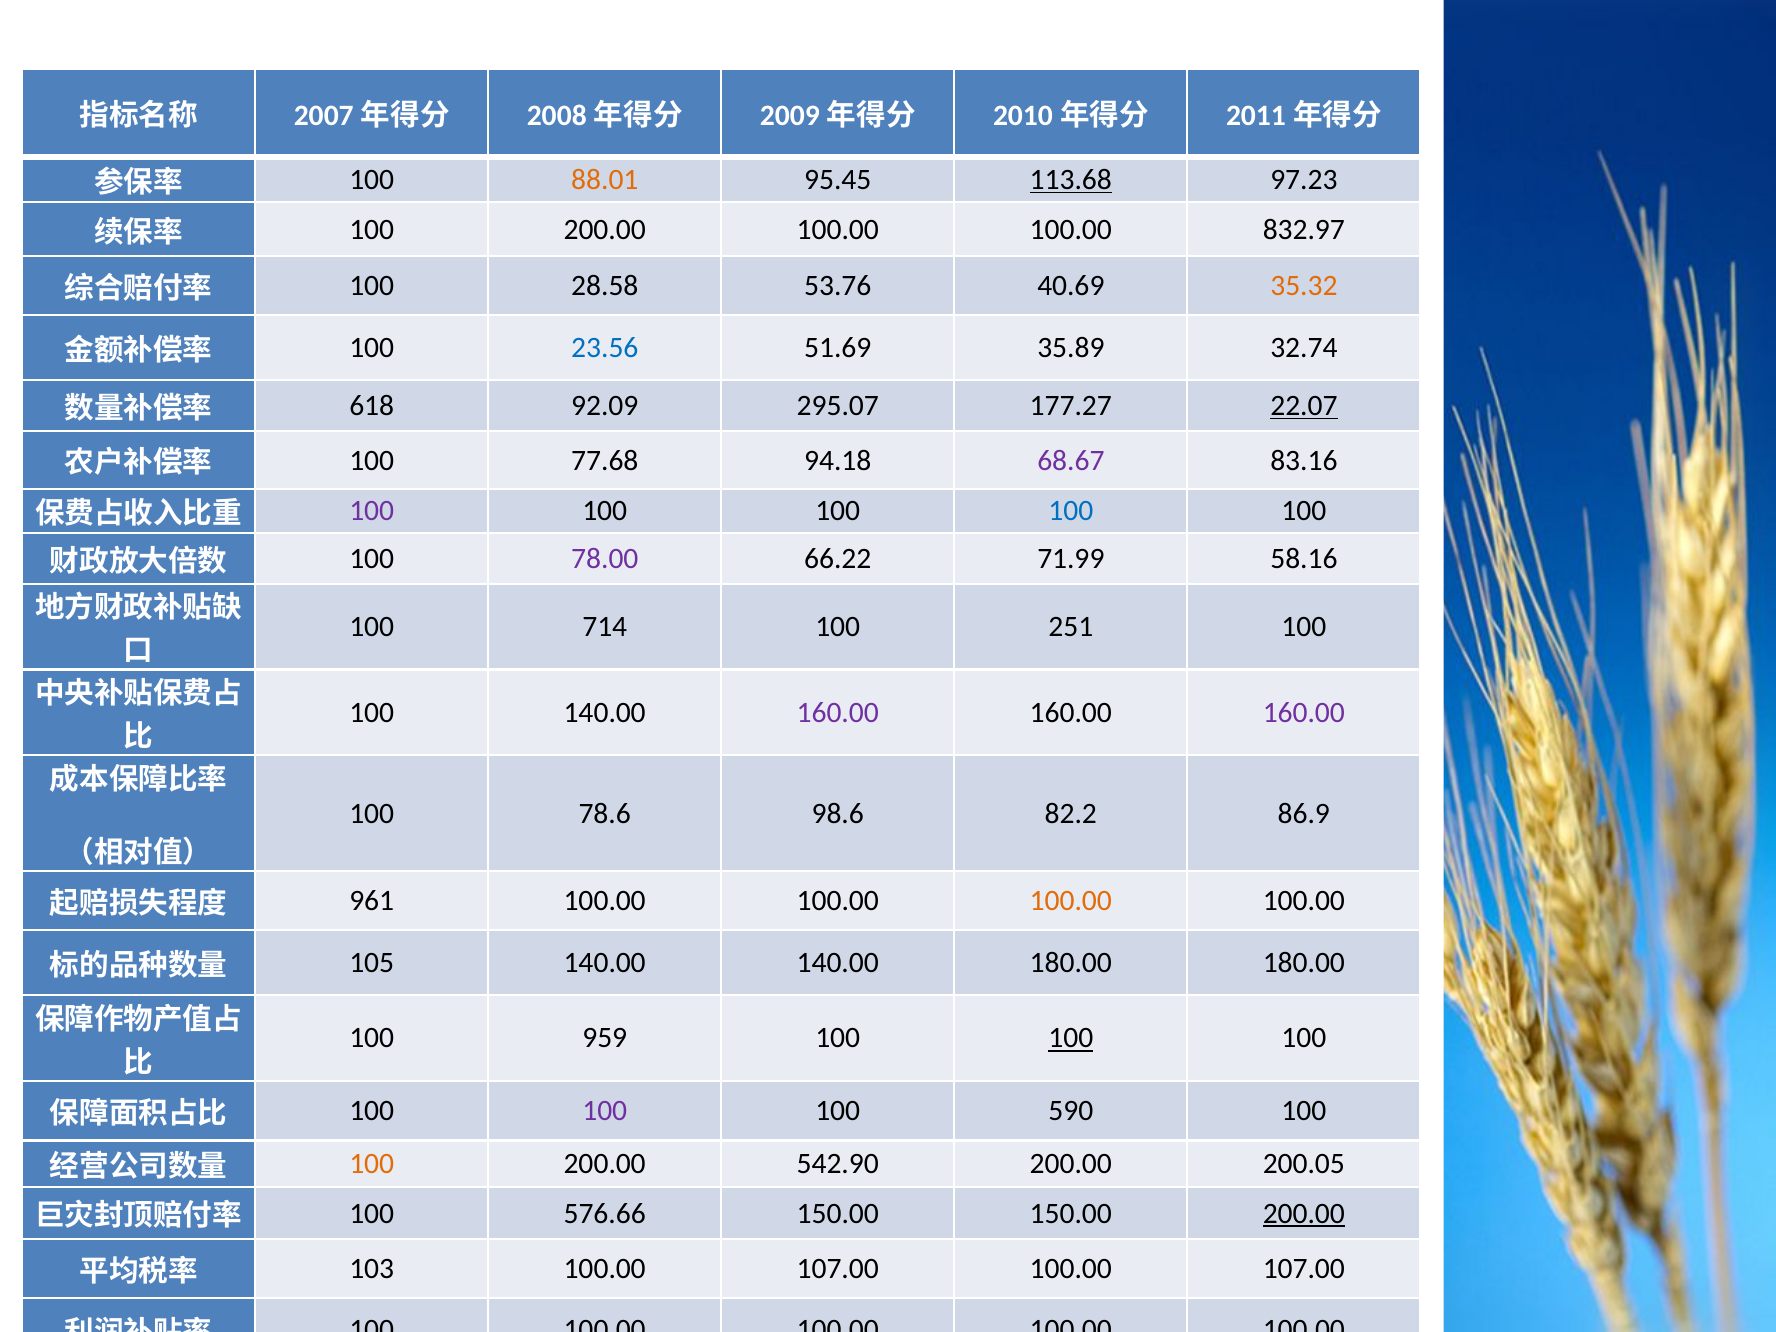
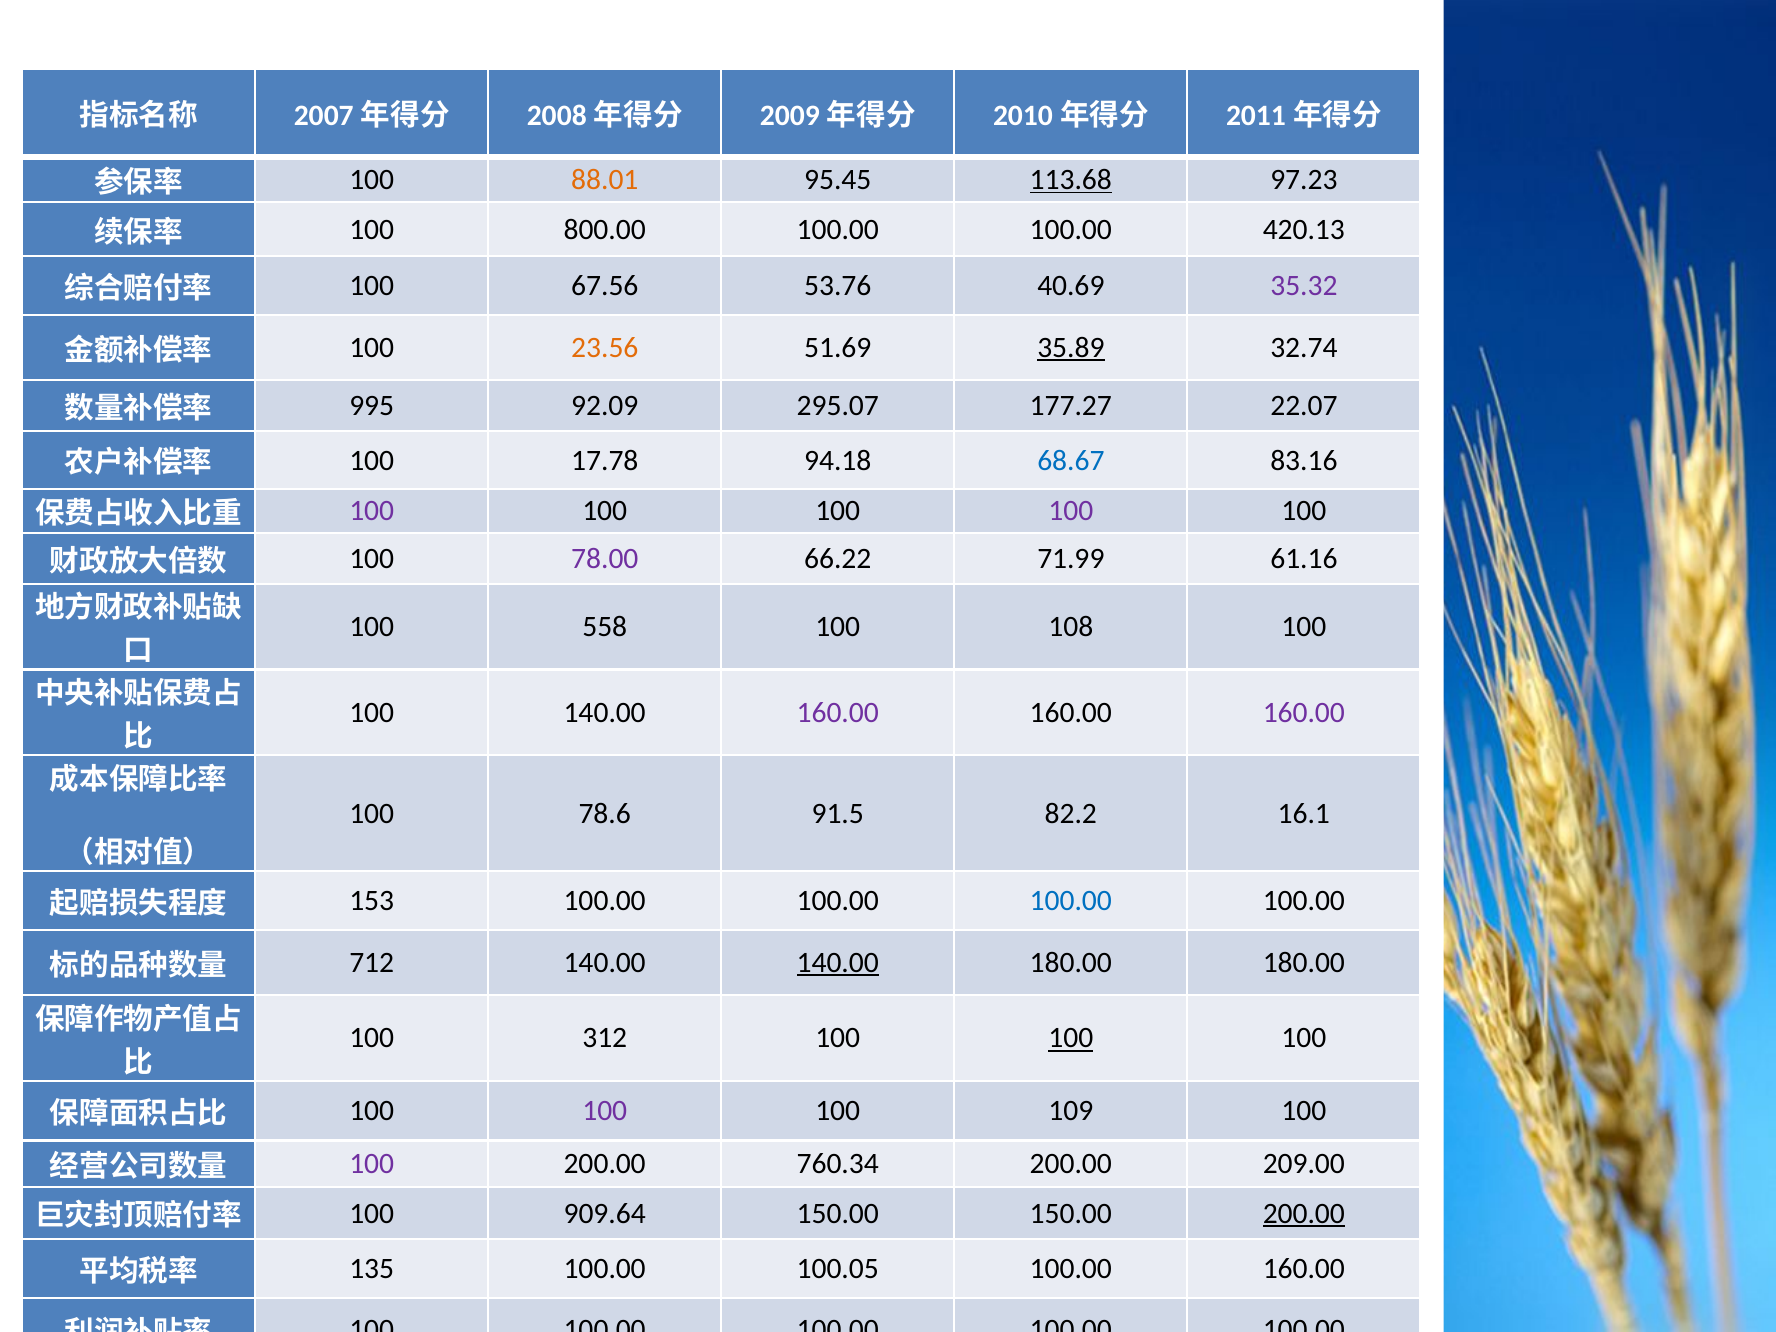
200.00 at (605, 230): 200.00 -> 800.00
832.97: 832.97 -> 420.13
28.58: 28.58 -> 67.56
35.32 colour: orange -> purple
23.56 colour: blue -> orange
35.89 underline: none -> present
618: 618 -> 995
22.07 underline: present -> none
77.68: 77.68 -> 17.78
68.67 colour: purple -> blue
100 at (1071, 511) colour: blue -> purple
58.16: 58.16 -> 61.16
714: 714 -> 558
251: 251 -> 108
98.6: 98.6 -> 91.5
86.9: 86.9 -> 16.1
961: 961 -> 153
100.00 at (1071, 901) colour: orange -> blue
105: 105 -> 712
140.00 at (838, 963) underline: none -> present
959: 959 -> 312
590: 590 -> 109
100 at (372, 1164) colour: orange -> purple
542.90: 542.90 -> 760.34
200.05: 200.05 -> 209.00
576.66: 576.66 -> 909.64
103: 103 -> 135
107.00 at (838, 1269): 107.00 -> 100.05
107.00 at (1304, 1269): 107.00 -> 160.00
